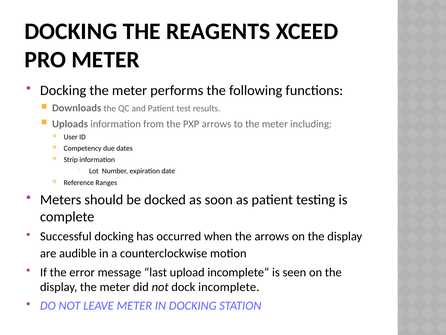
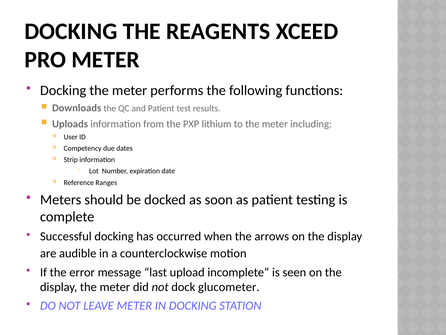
PXP arrows: arrows -> lithium
dock incomplete: incomplete -> glucometer
